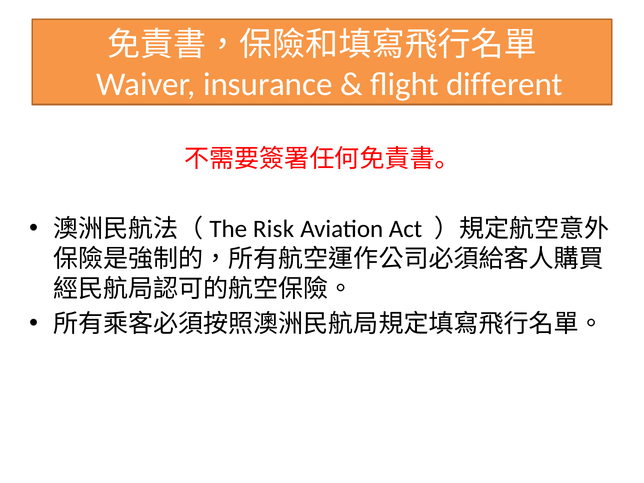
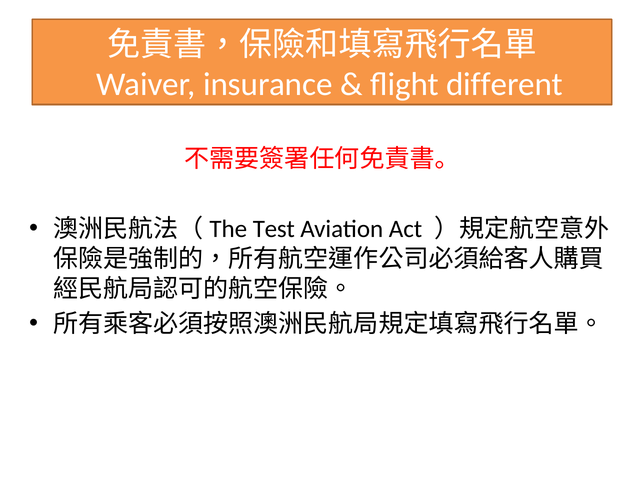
Risk: Risk -> Test
